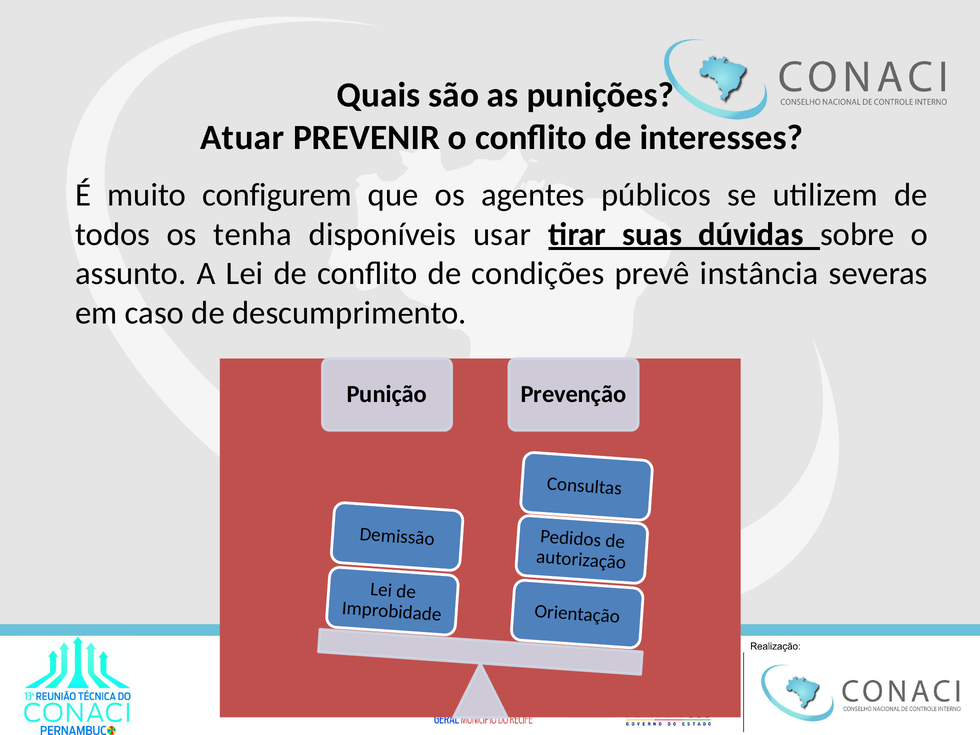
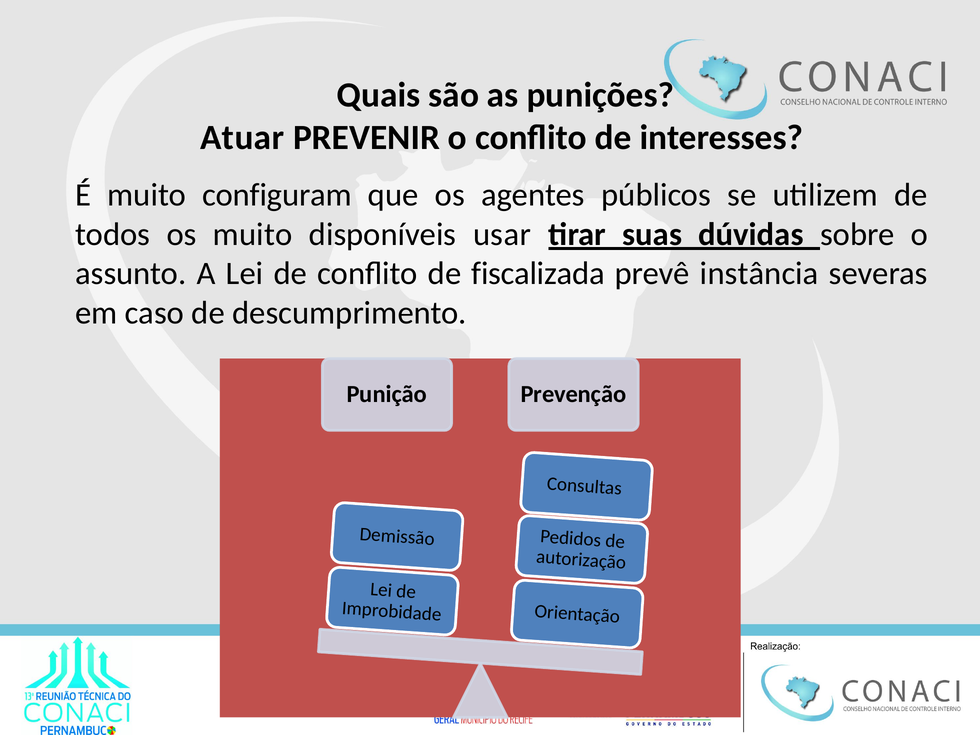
configurem: configurem -> configuram
os tenha: tenha -> muito
condições: condições -> fiscalizada
